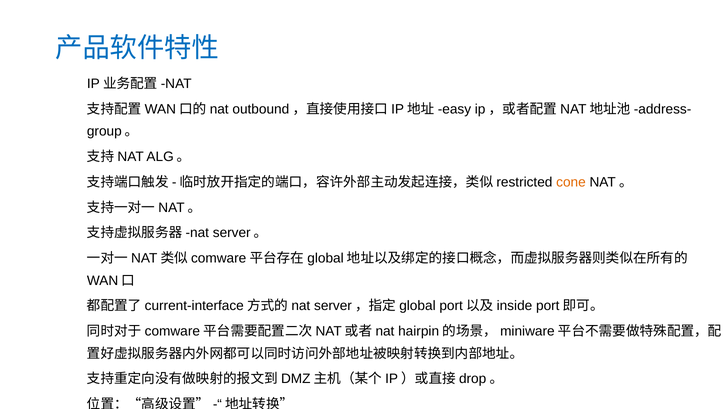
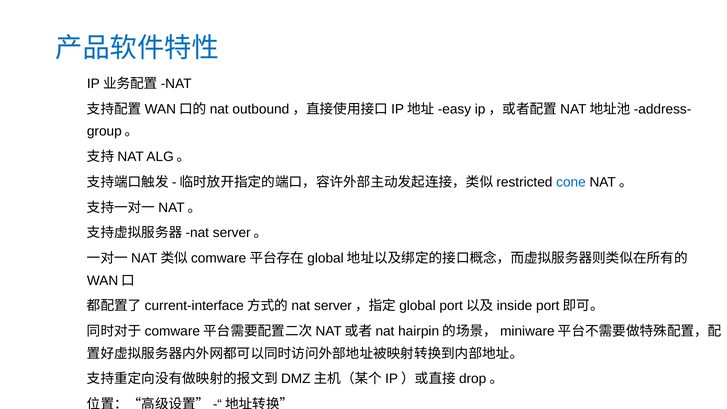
cone colour: orange -> blue
